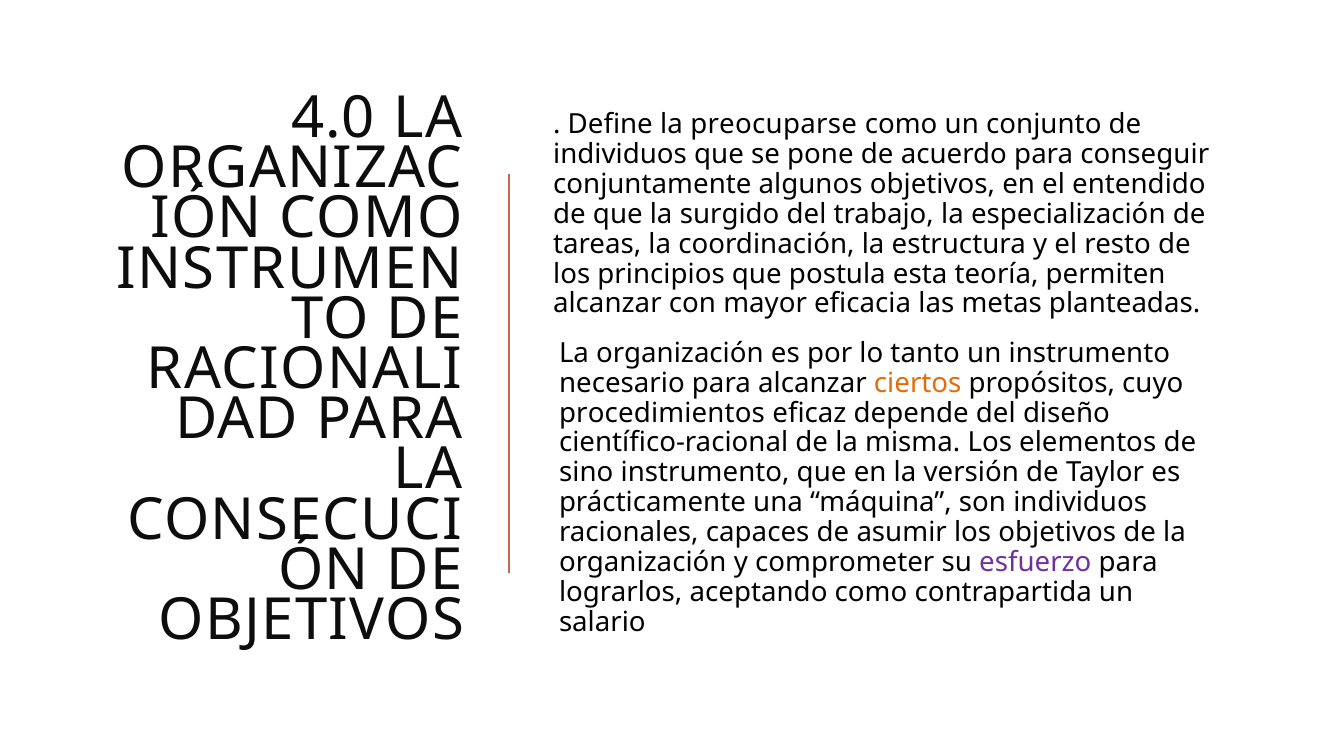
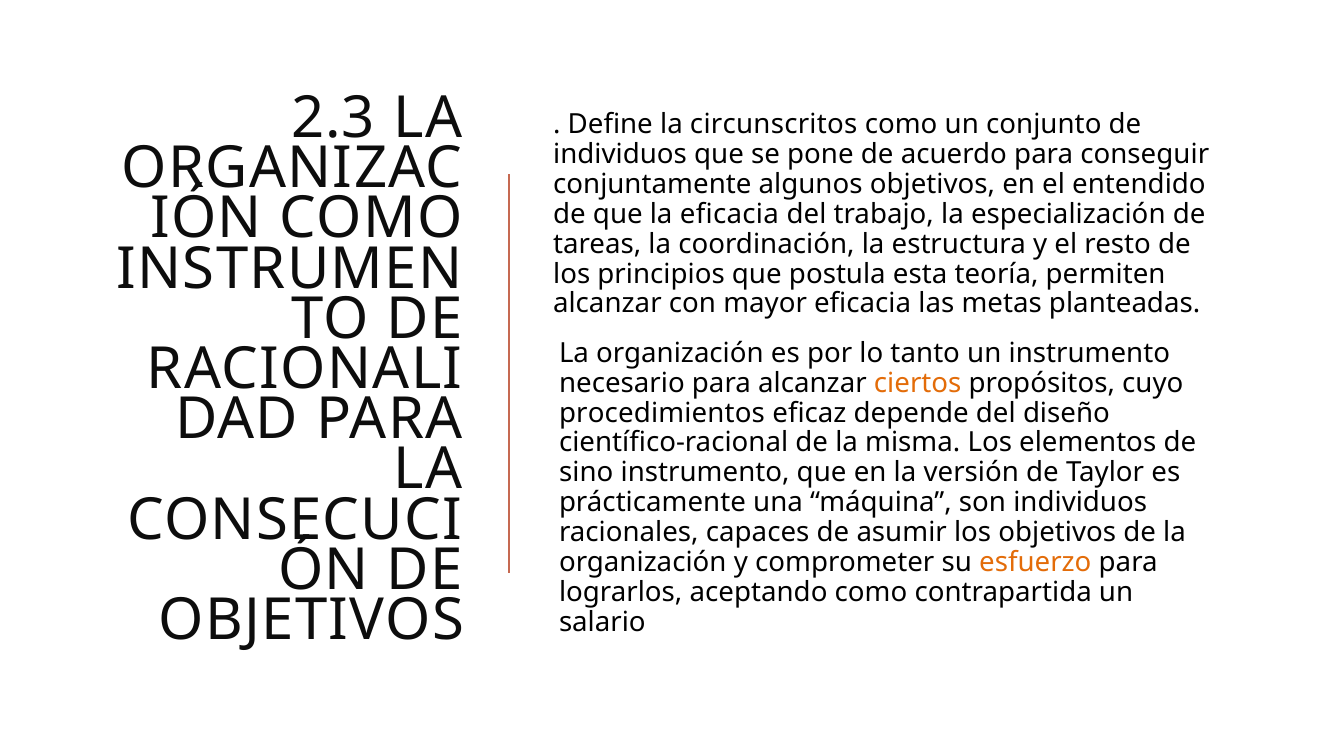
4.0: 4.0 -> 2.3
preocuparse: preocuparse -> circunscritos
la surgido: surgido -> eficacia
esfuerzo colour: purple -> orange
